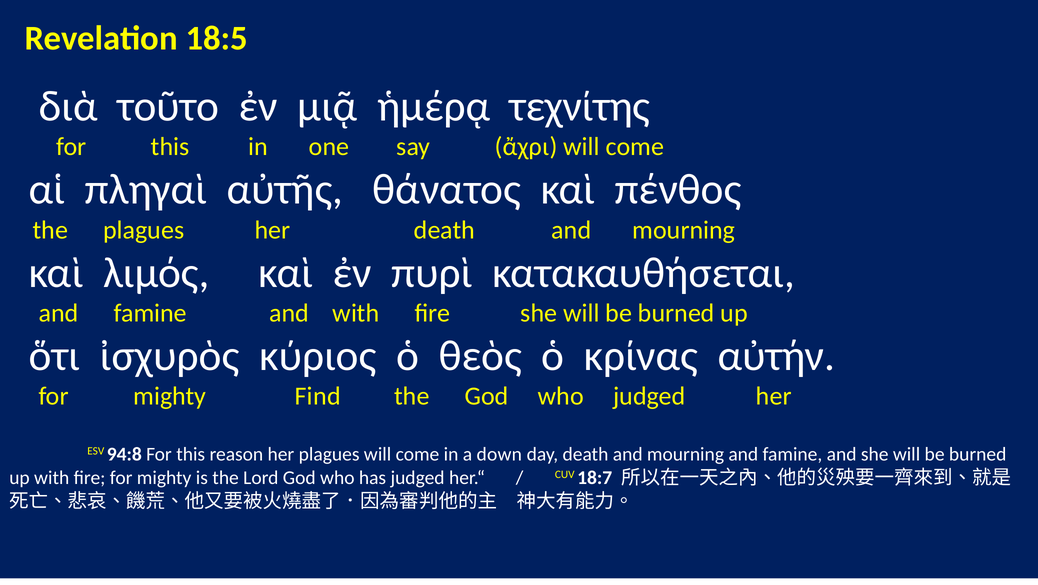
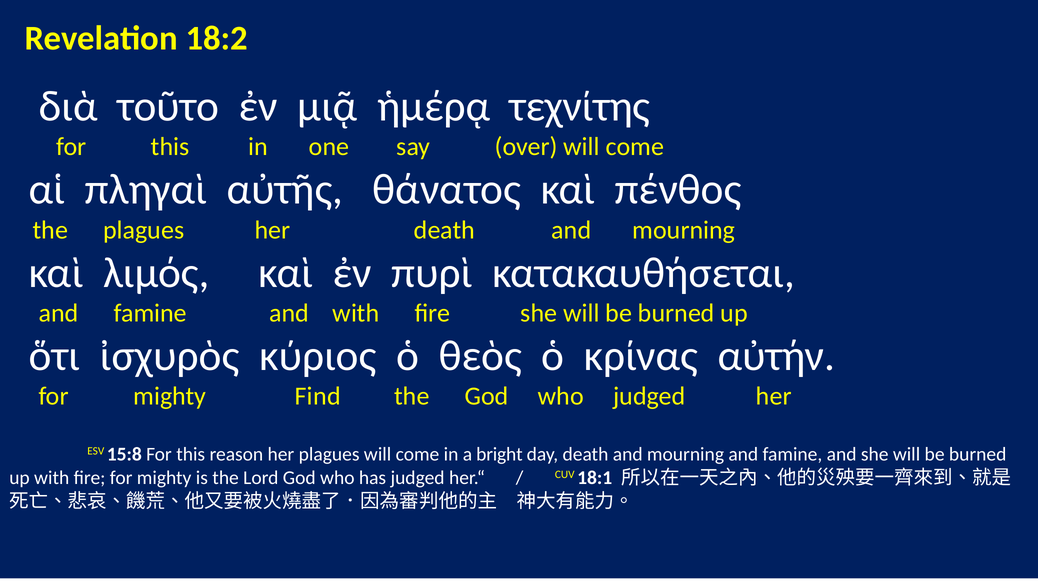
18:5: 18:5 -> 18:2
ἄχρι: ἄχρι -> over
94:8: 94:8 -> 15:8
down: down -> bright
18:7: 18:7 -> 18:1
